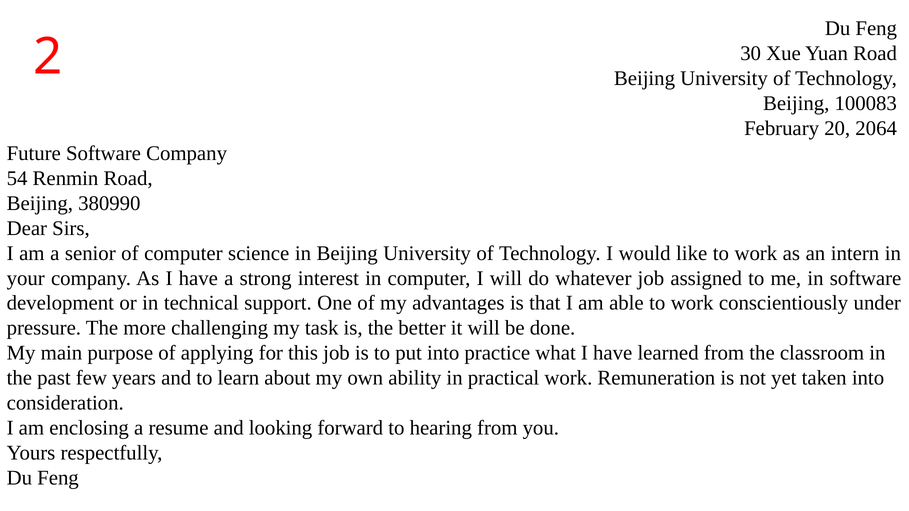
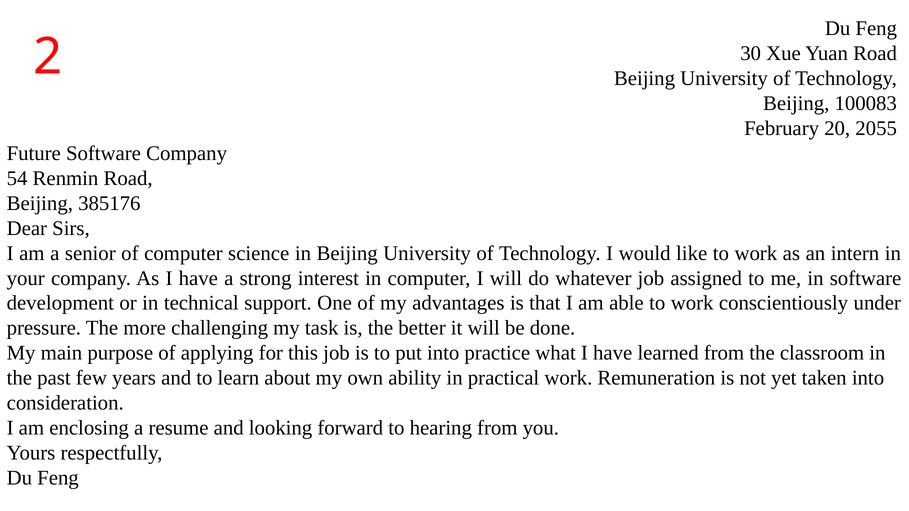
2064: 2064 -> 2055
380990: 380990 -> 385176
